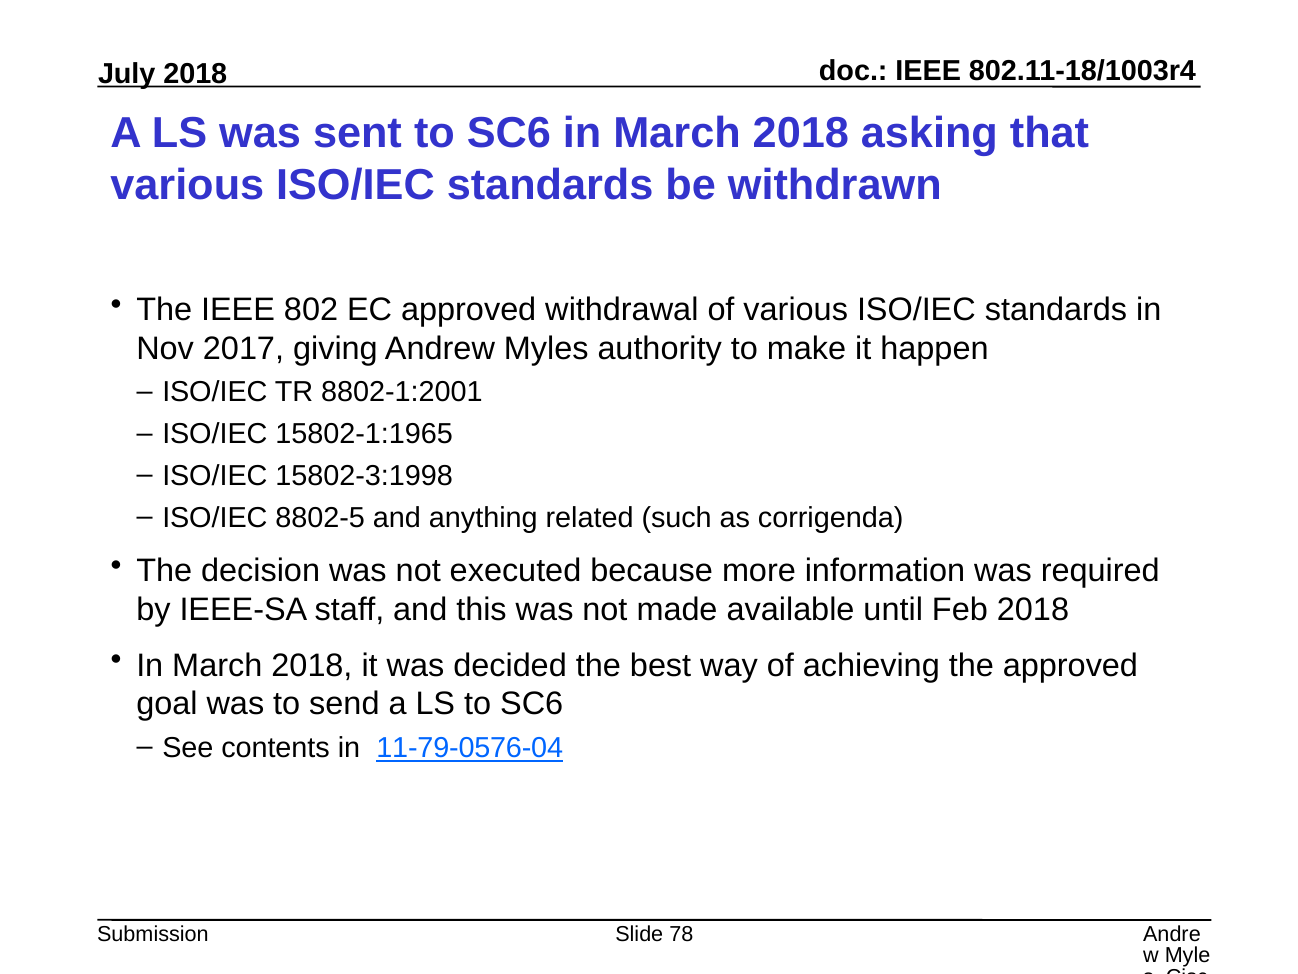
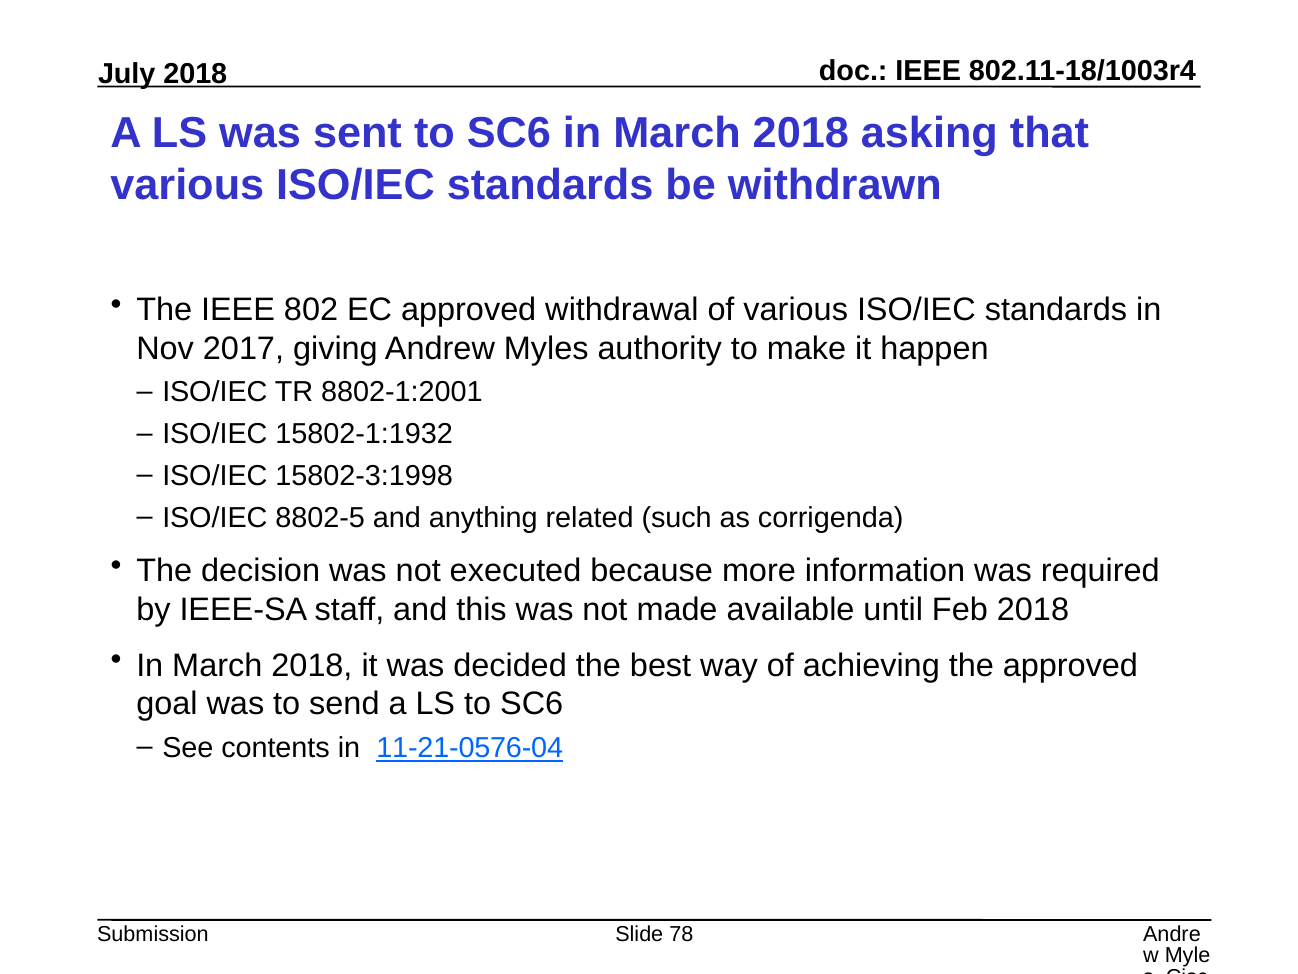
15802-1:1965: 15802-1:1965 -> 15802-1:1932
11-79-0576-04: 11-79-0576-04 -> 11-21-0576-04
